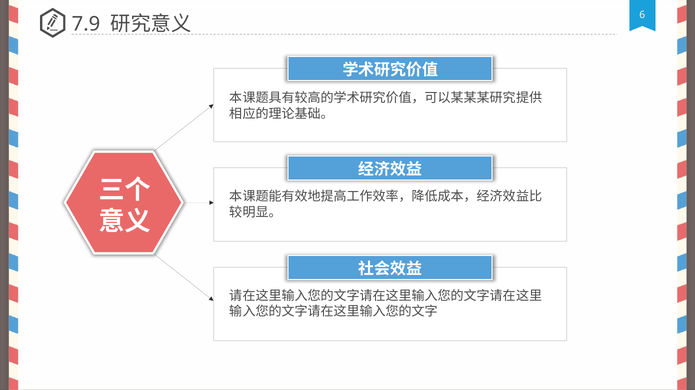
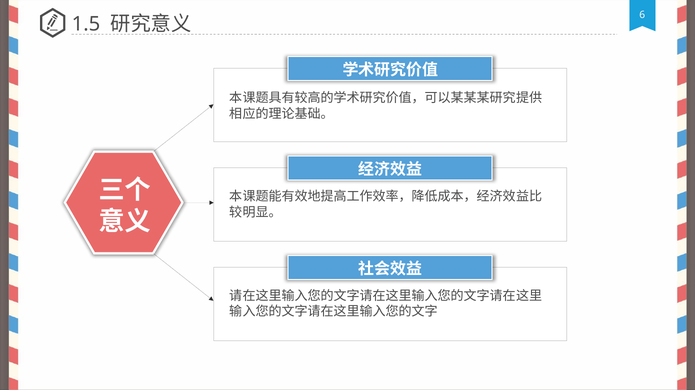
7.9: 7.9 -> 1.5
